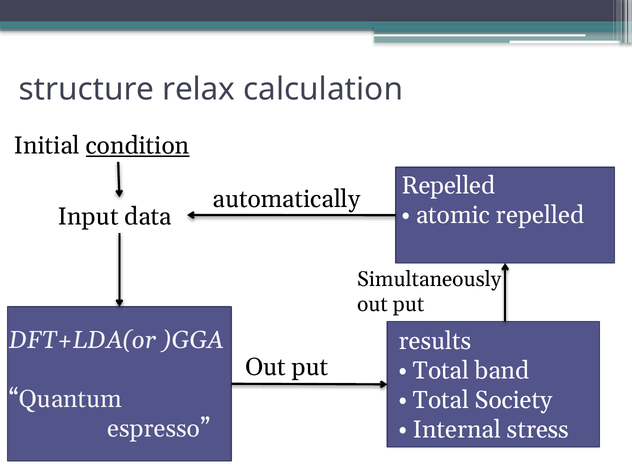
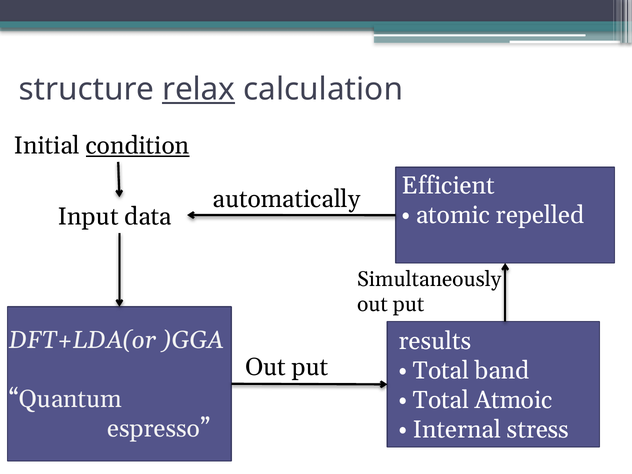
relax underline: none -> present
Repelled at (448, 186): Repelled -> Efficient
Society: Society -> Atmoic
